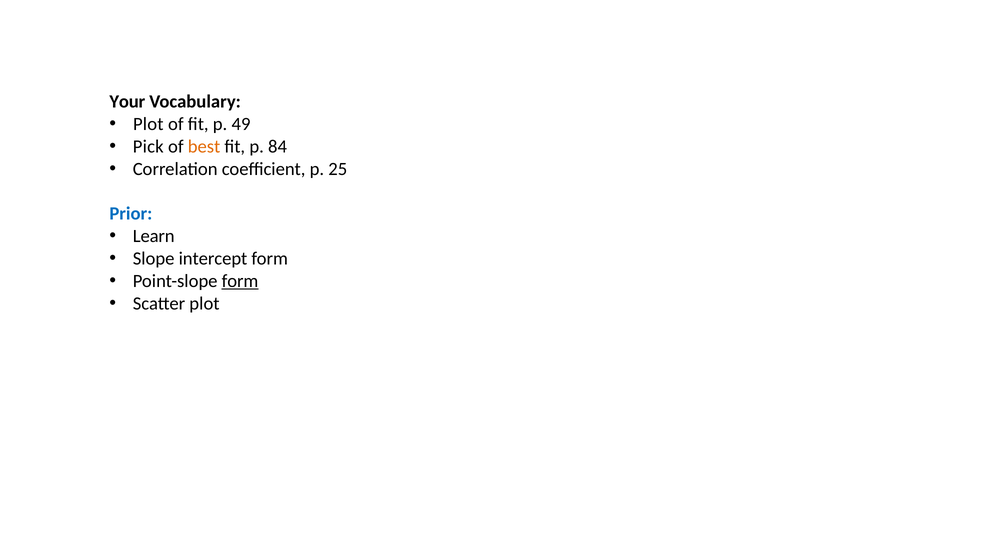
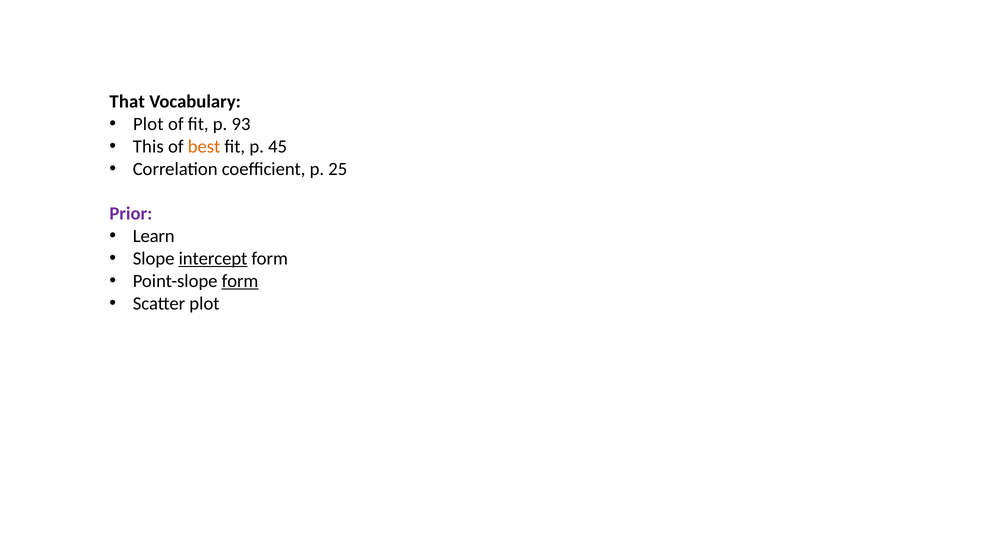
Your: Your -> That
49: 49 -> 93
Pick: Pick -> This
84: 84 -> 45
Prior colour: blue -> purple
intercept underline: none -> present
